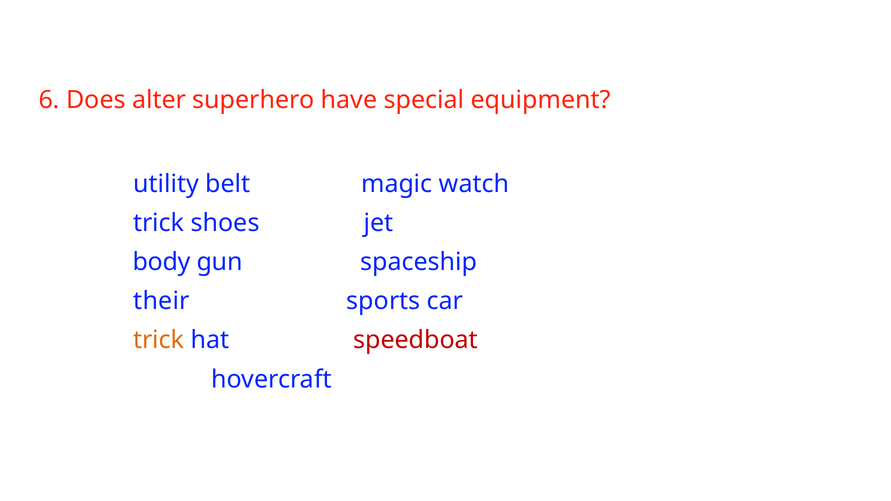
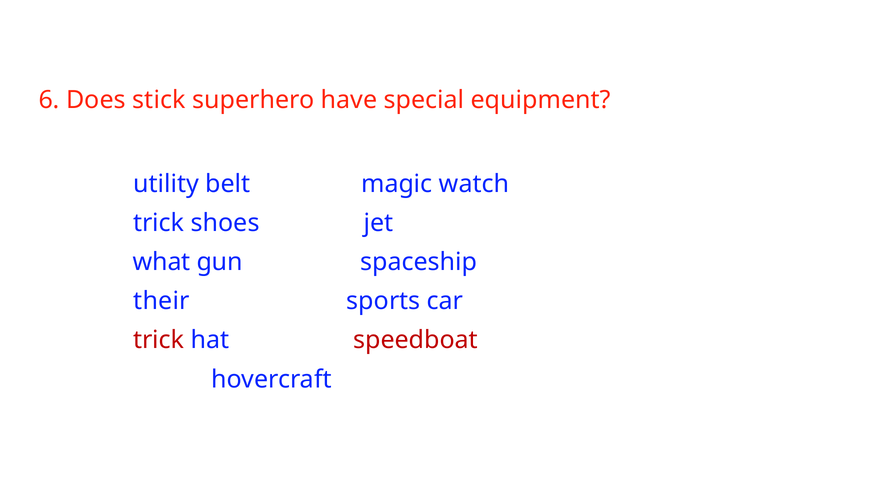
alter: alter -> stick
body: body -> what
trick at (159, 340) colour: orange -> red
